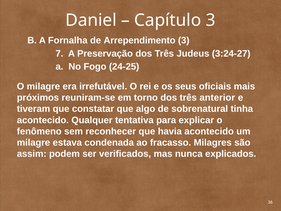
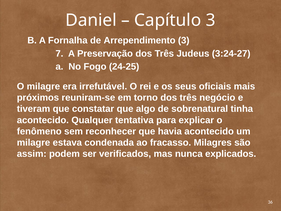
anterior: anterior -> negócio
